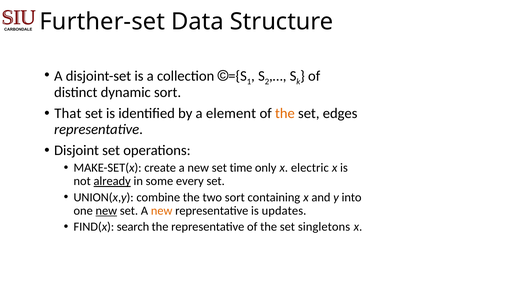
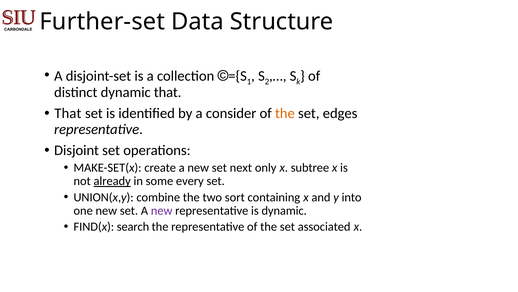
dynamic sort: sort -> that
element: element -> consider
time: time -> next
electric: electric -> subtree
new at (106, 210) underline: present -> none
new at (162, 210) colour: orange -> purple
is updates: updates -> dynamic
singletons: singletons -> associated
